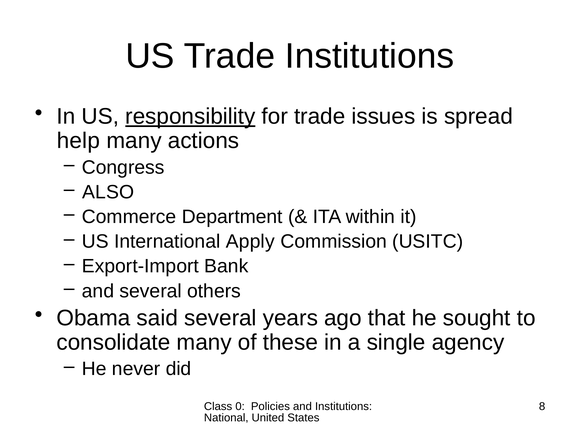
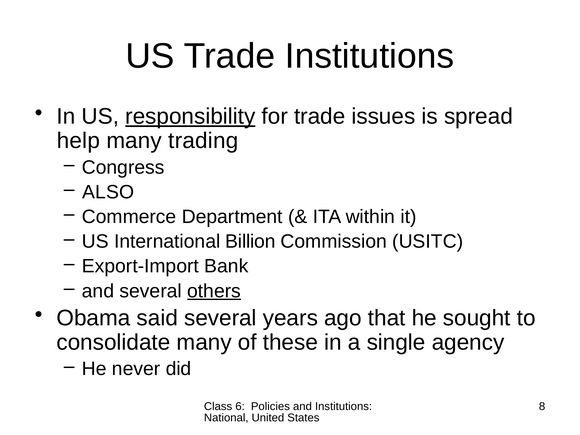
actions: actions -> trading
Apply: Apply -> Billion
others underline: none -> present
0: 0 -> 6
